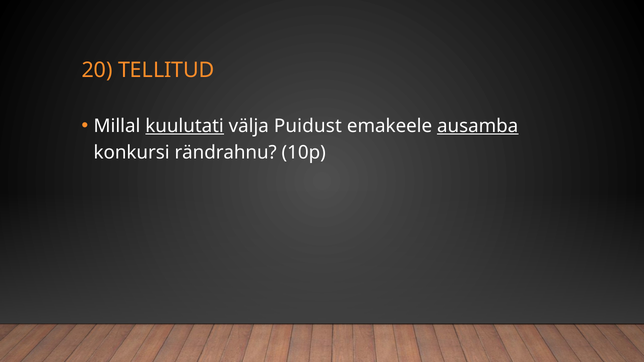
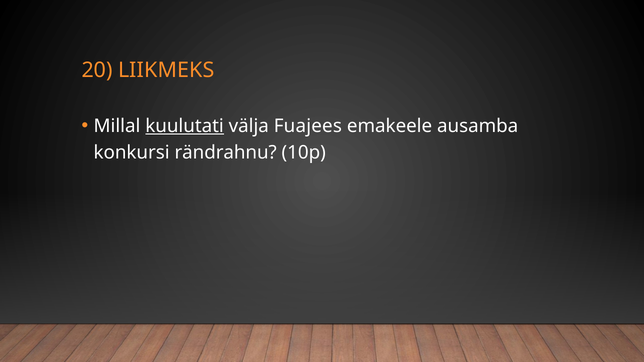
TELLITUD: TELLITUD -> LIIKMEKS
Puidust: Puidust -> Fuajees
ausamba underline: present -> none
